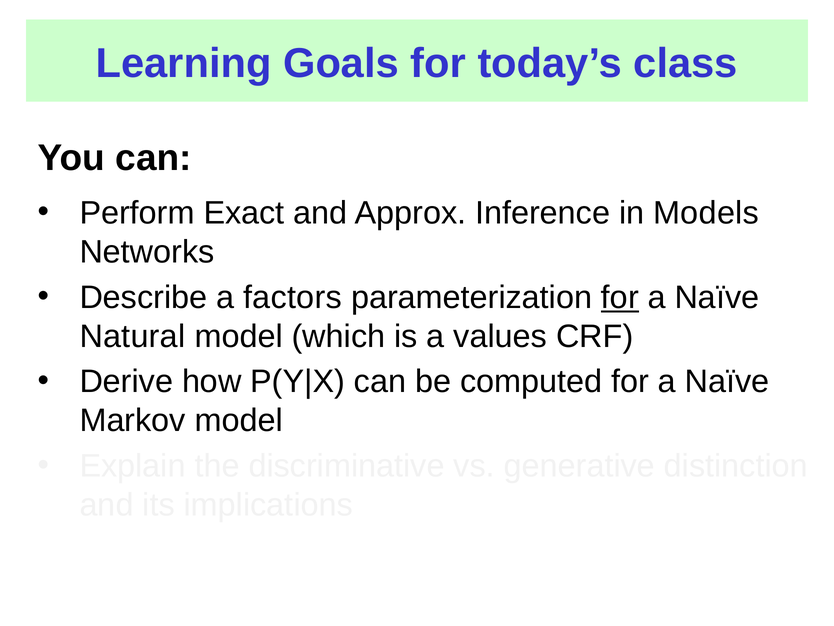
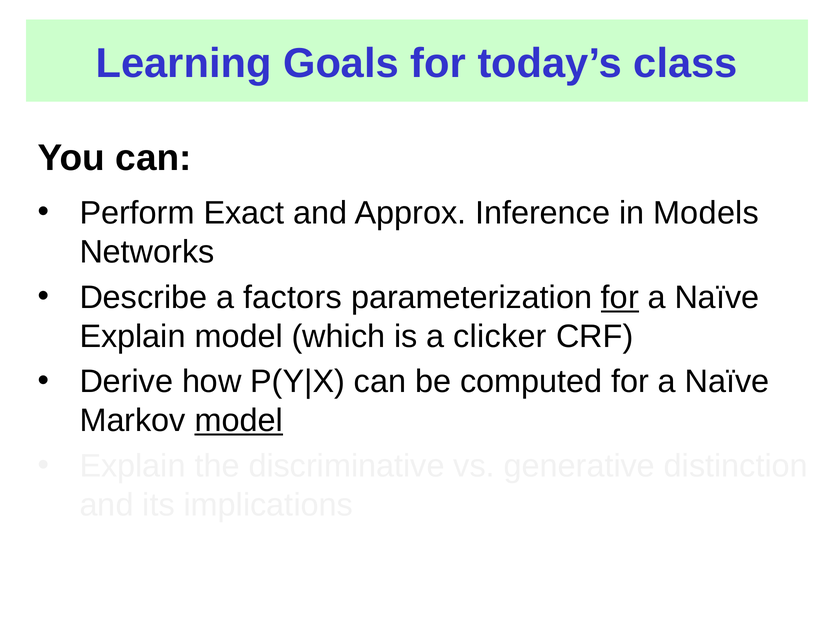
Natural at (133, 336): Natural -> Explain
values: values -> clicker
model at (239, 420) underline: none -> present
